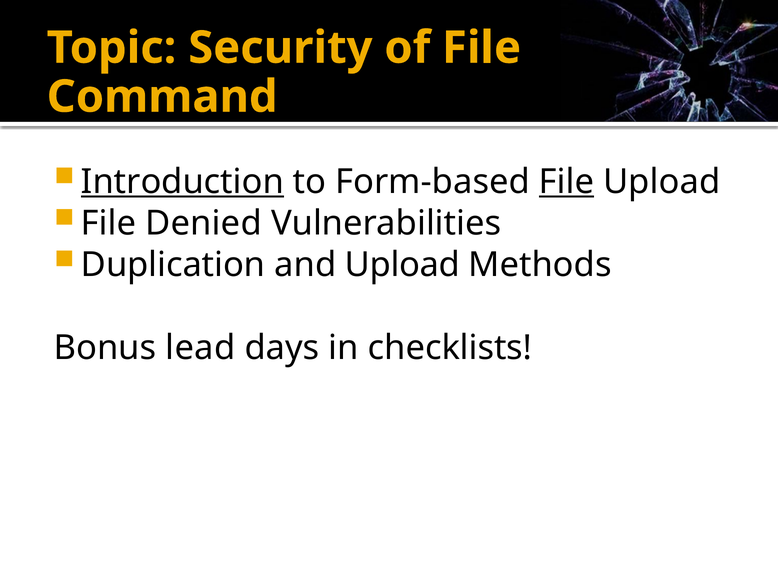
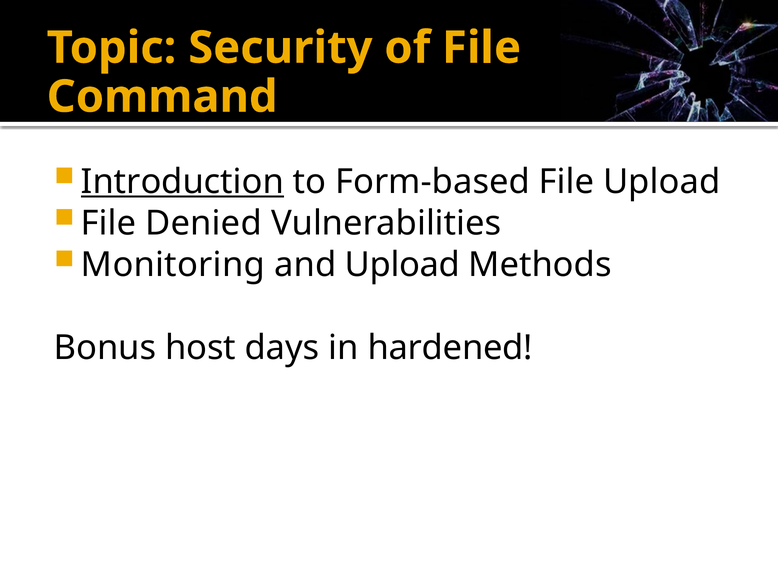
File at (567, 182) underline: present -> none
Duplication: Duplication -> Monitoring
lead: lead -> host
checklists: checklists -> hardened
